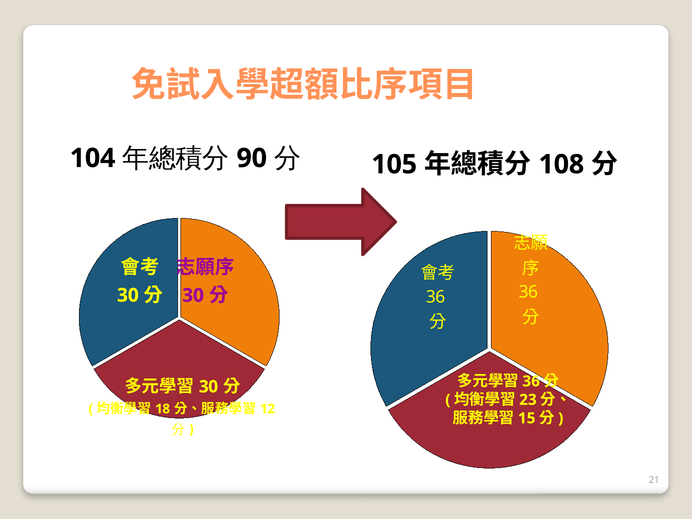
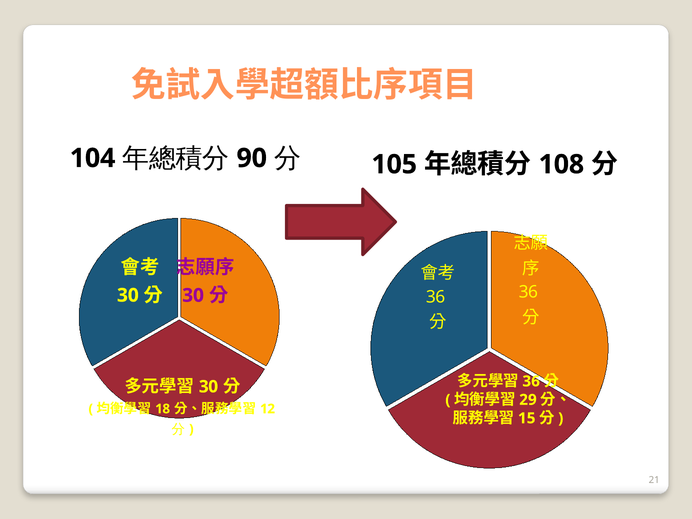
23: 23 -> 29
